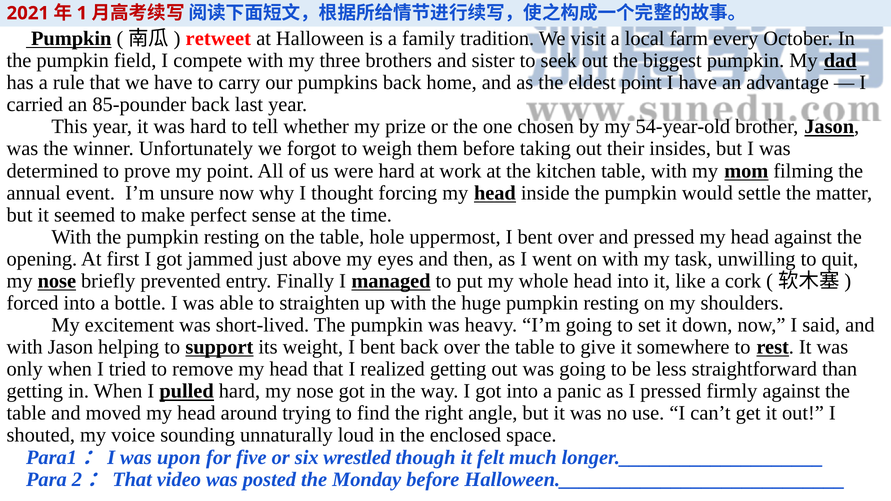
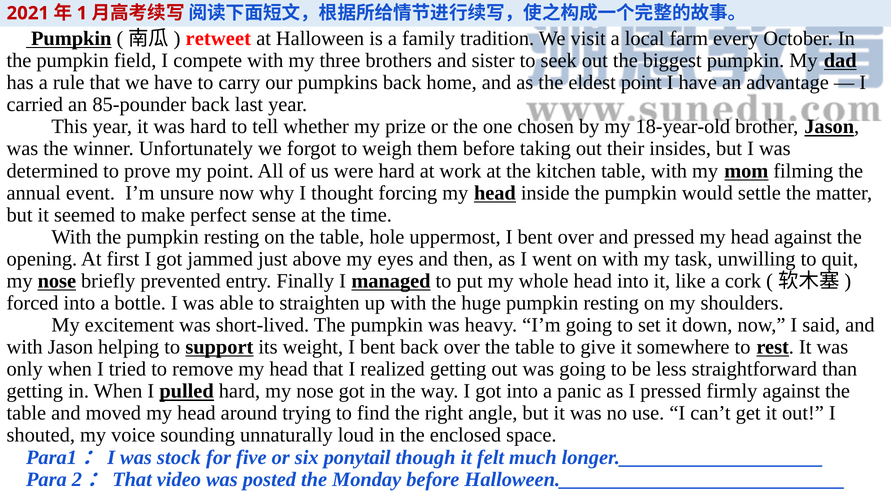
54-year-old: 54-year-old -> 18-year-old
upon: upon -> stock
wrestled: wrestled -> ponytail
